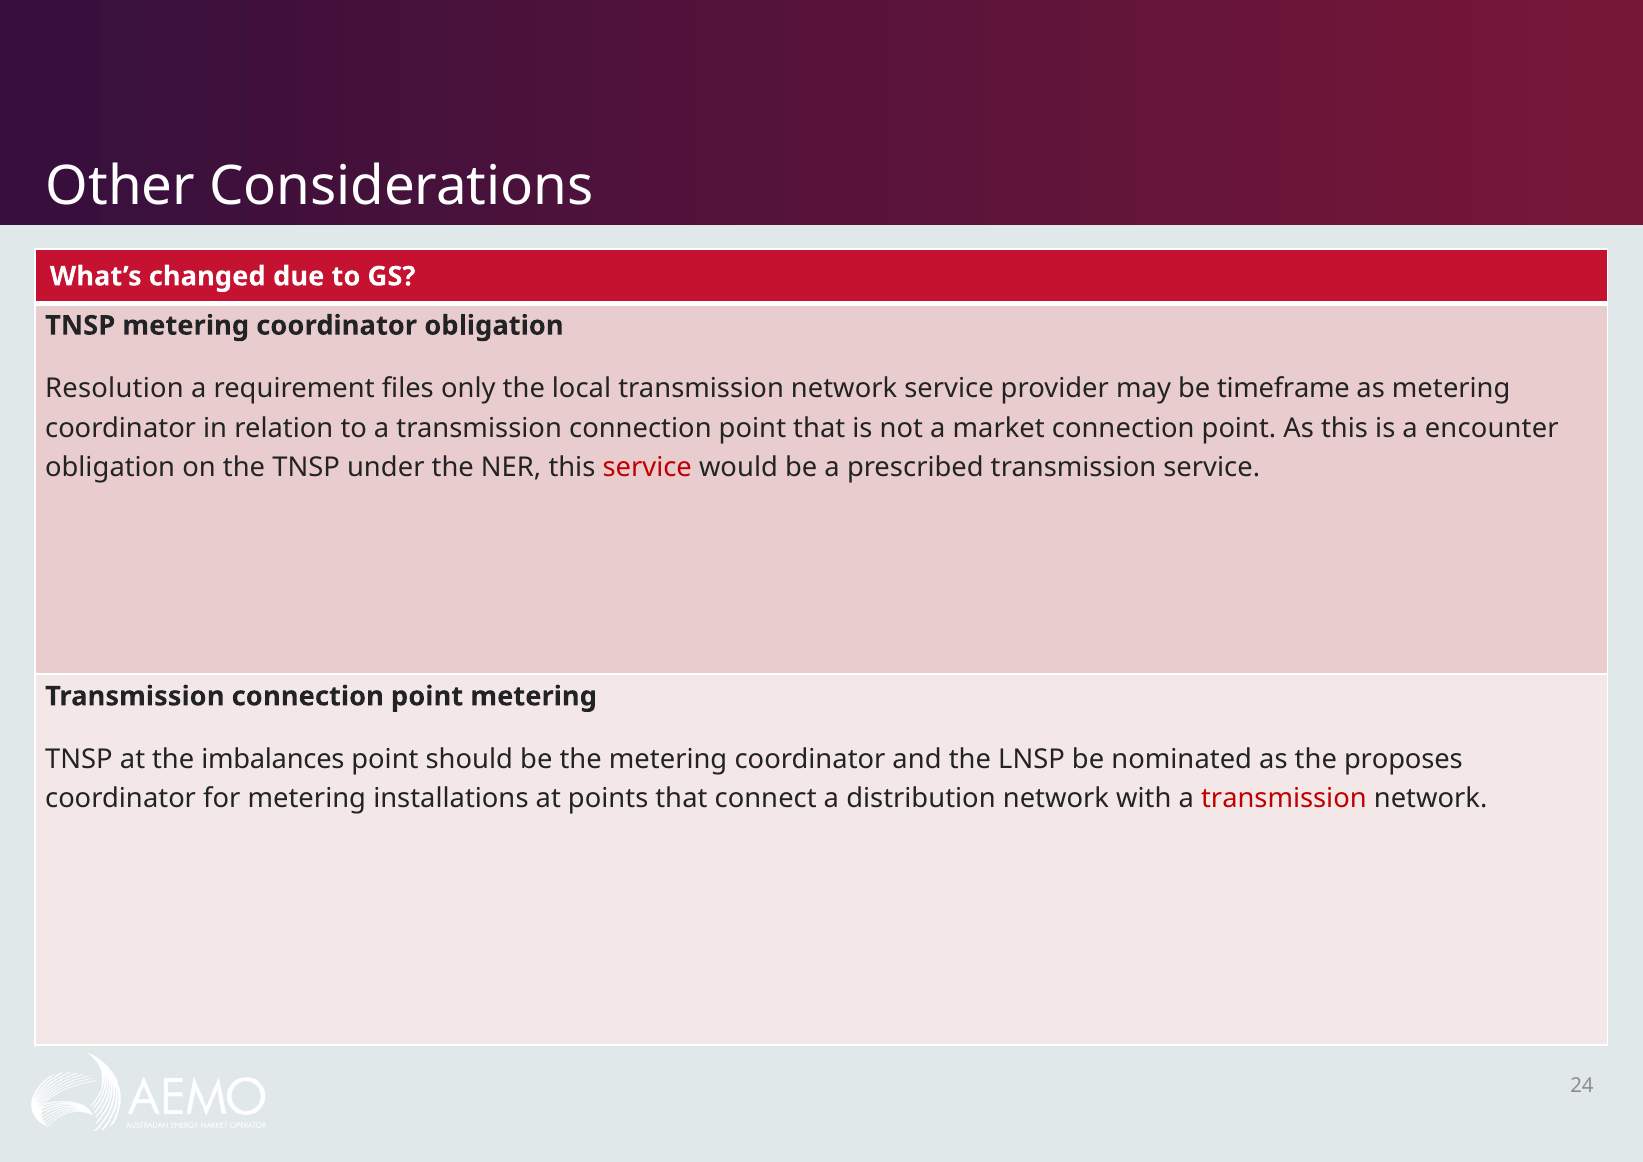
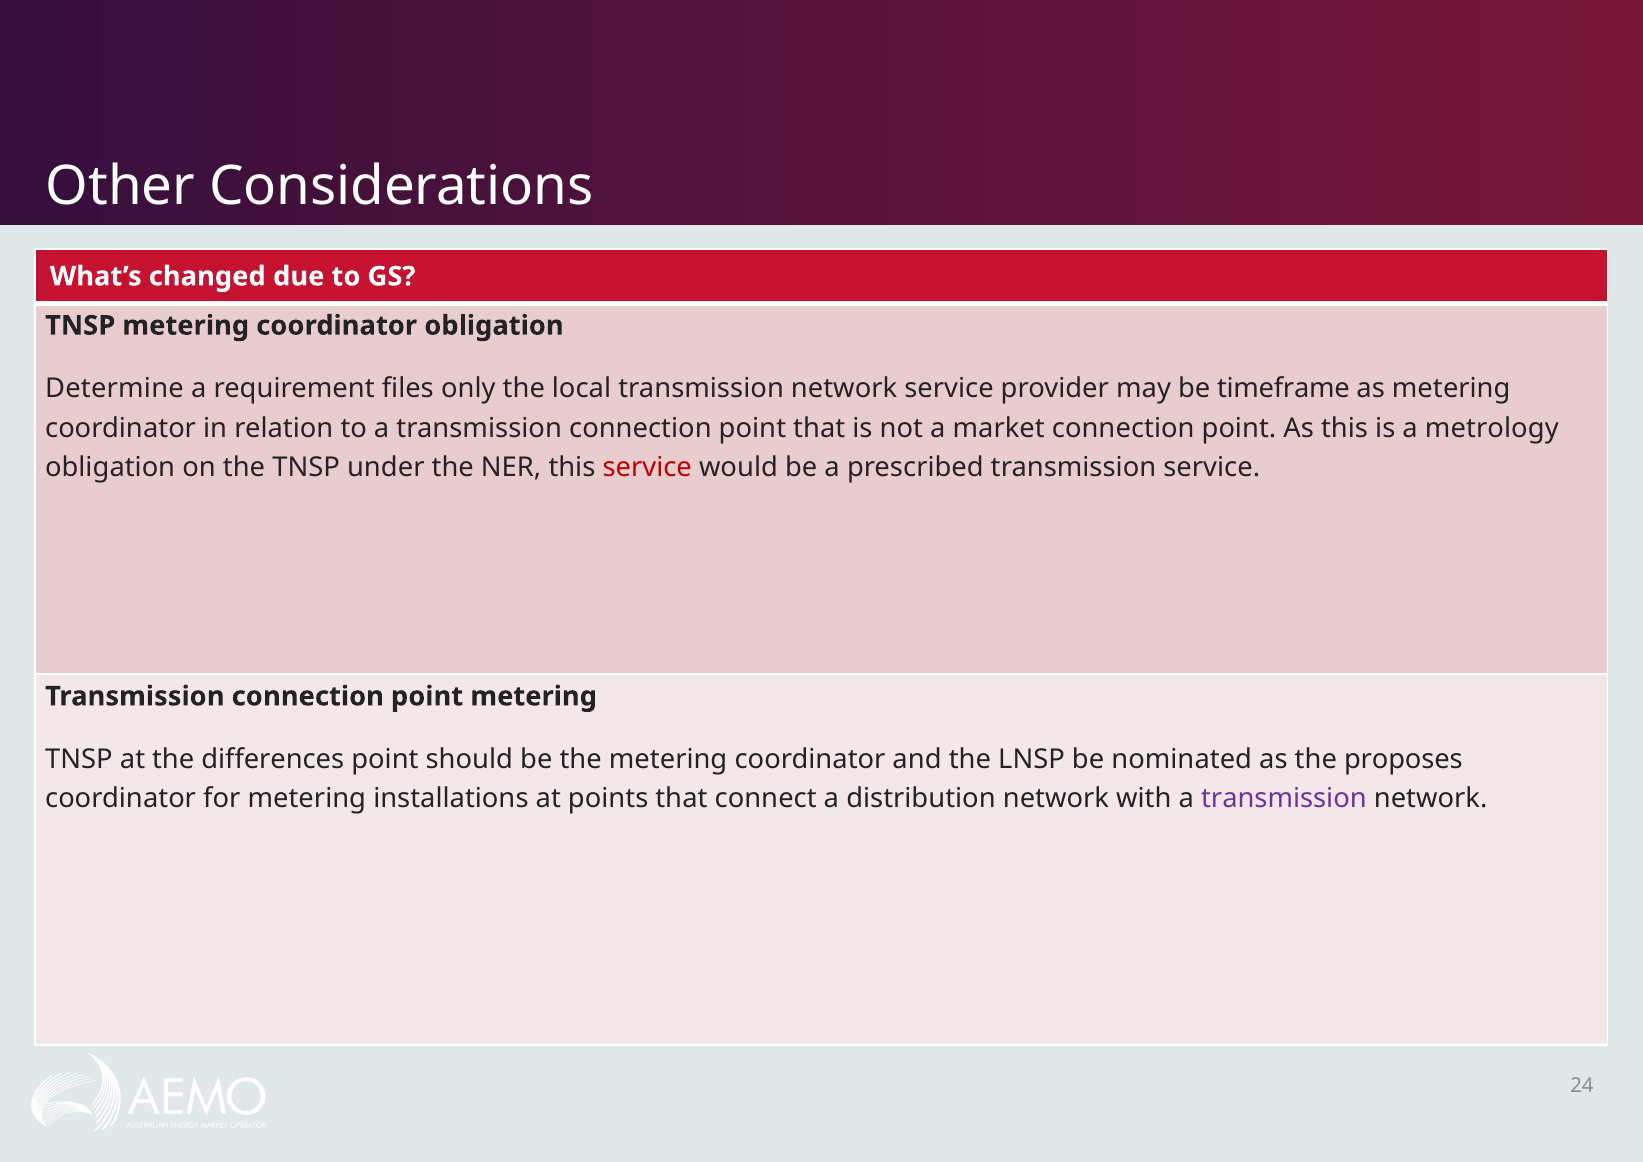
Resolution: Resolution -> Determine
encounter: encounter -> metrology
imbalances: imbalances -> differences
transmission at (1284, 799) colour: red -> purple
